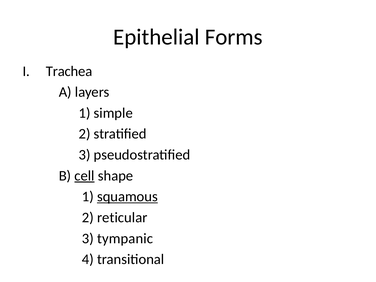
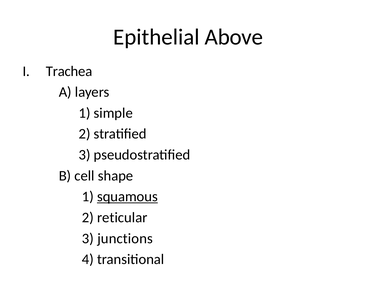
Forms: Forms -> Above
cell underline: present -> none
tympanic: tympanic -> junctions
